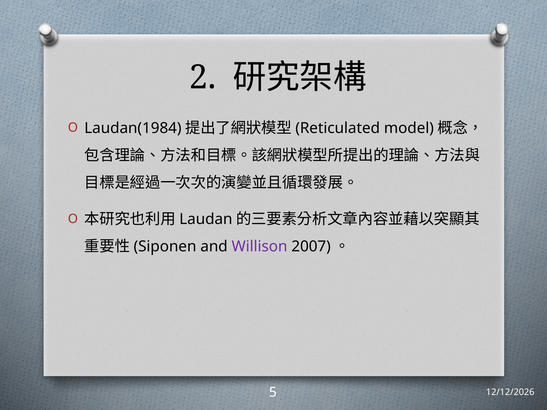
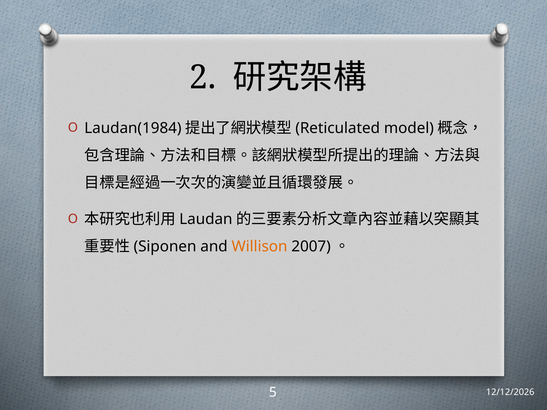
Willison colour: purple -> orange
